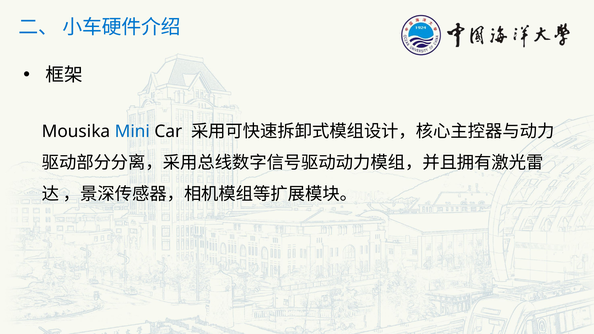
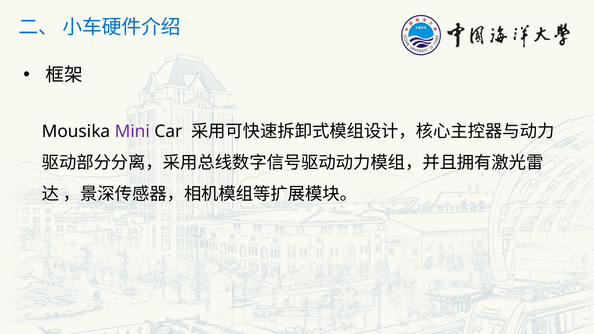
Mini colour: blue -> purple
